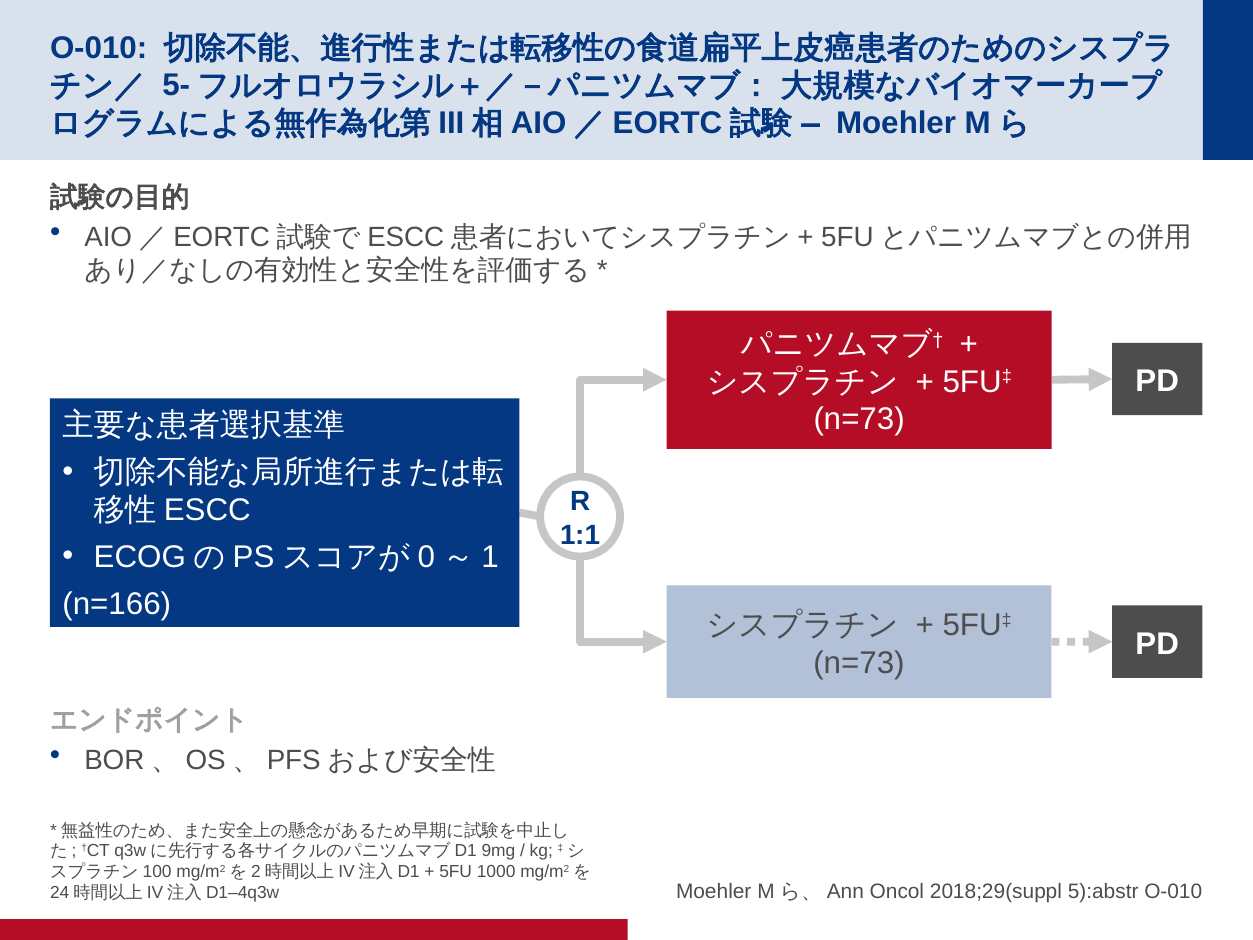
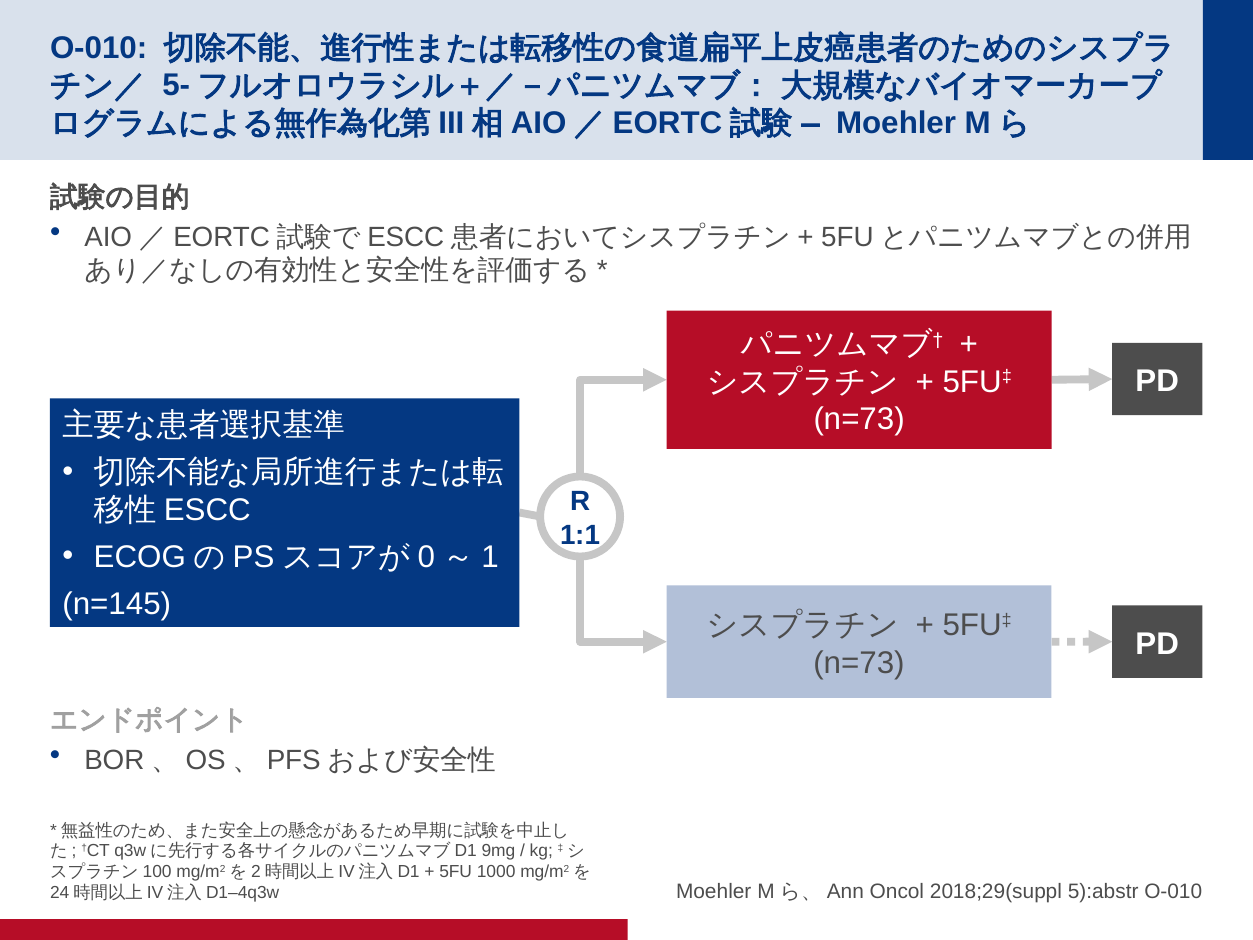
n=166: n=166 -> n=145
